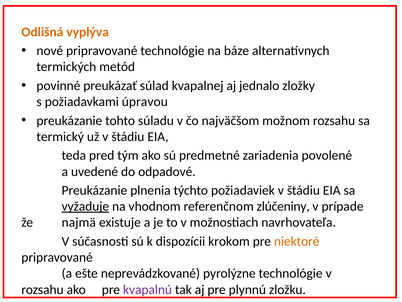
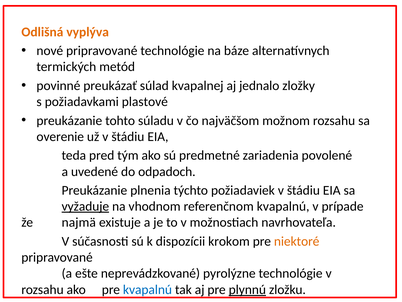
úpravou: úpravou -> plastové
termický: termický -> overenie
odpadové: odpadové -> odpadoch
referenčnom zlúčeniny: zlúčeniny -> kvapalnú
kvapalnú at (147, 289) colour: purple -> blue
plynnú underline: none -> present
